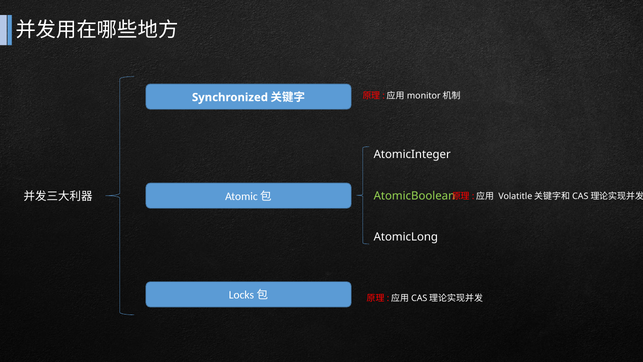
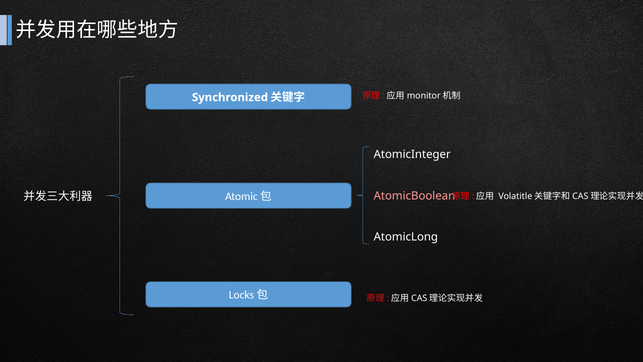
AtomicBoolean colour: light green -> pink
